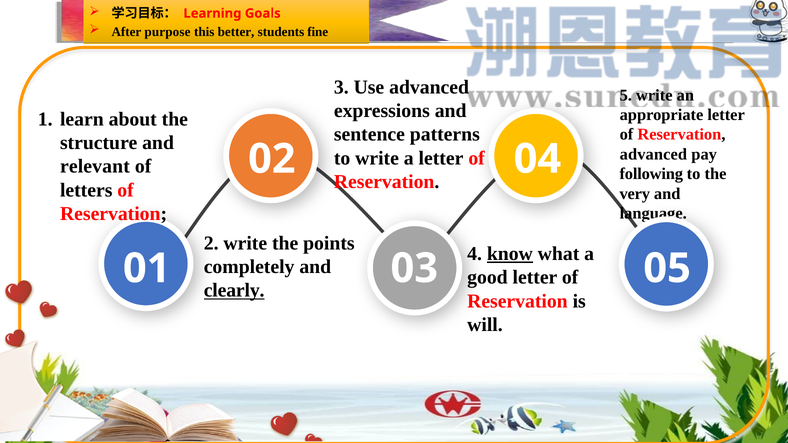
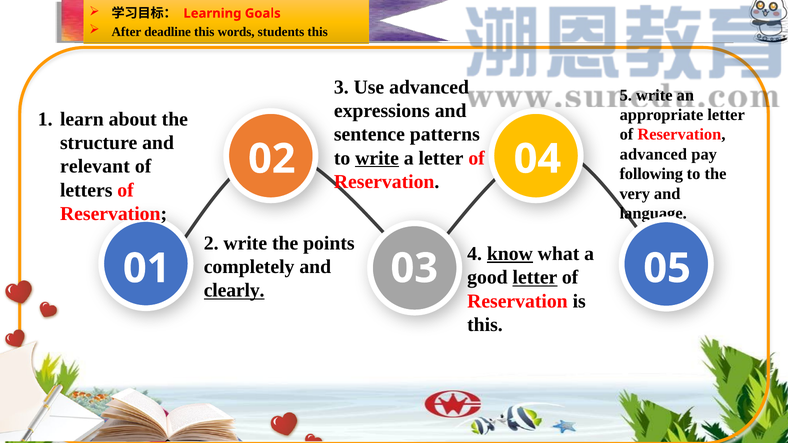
purpose: purpose -> deadline
better: better -> words
students fine: fine -> this
write at (377, 158) underline: none -> present
letter at (535, 278) underline: none -> present
will at (485, 325): will -> this
